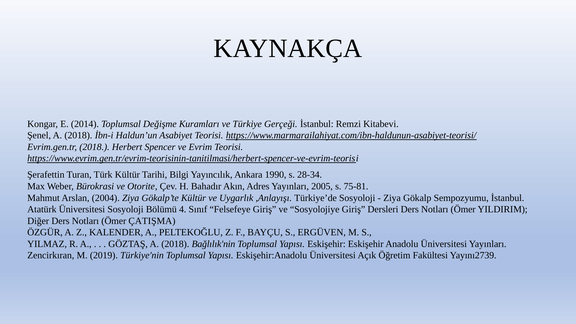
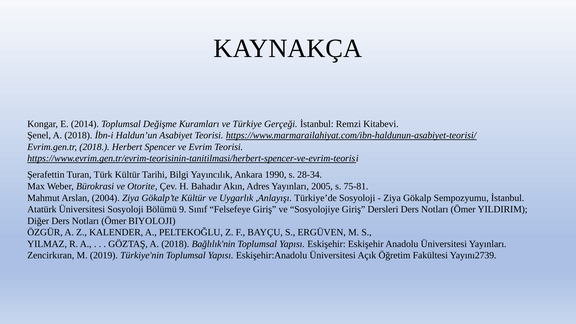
4: 4 -> 9
ÇATIŞMA: ÇATIŞMA -> BIYOLOJI
